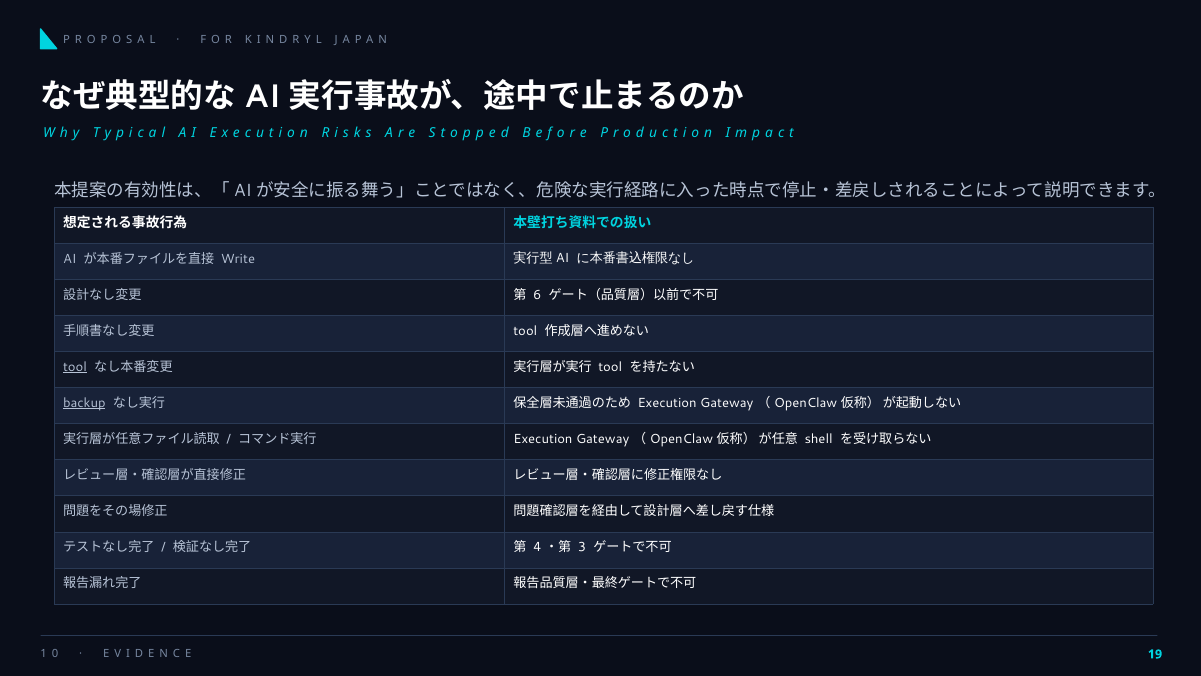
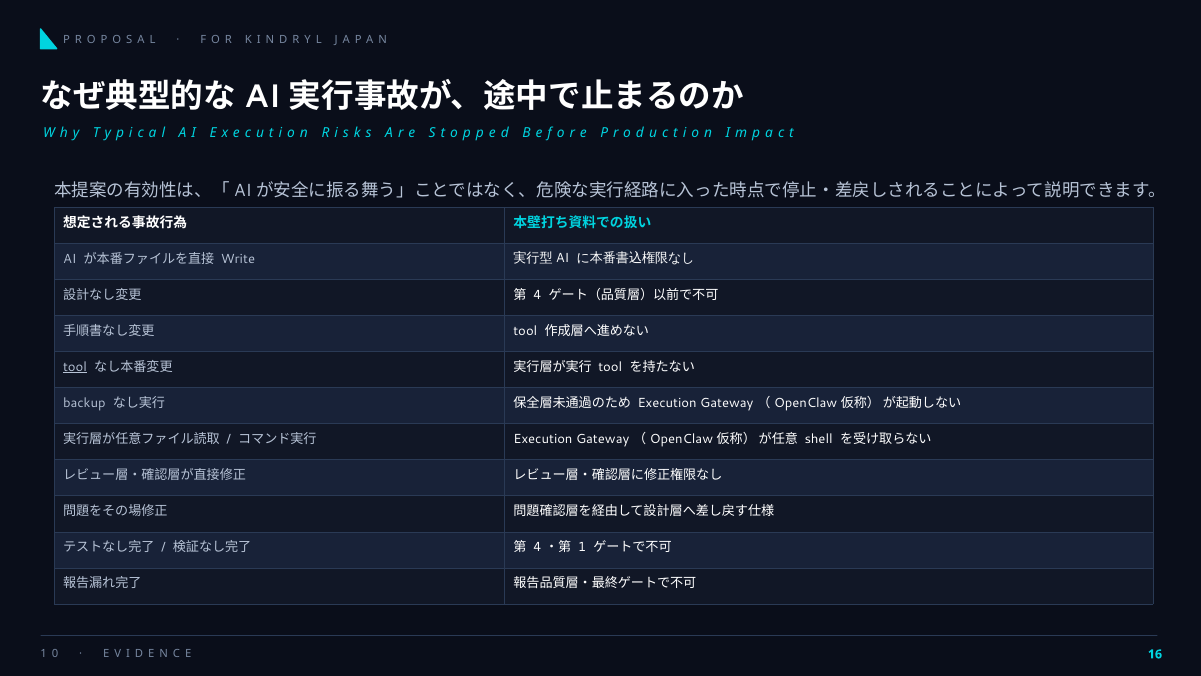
6 at (537, 295): 6 -> 4
backup underline: present -> none
3 at (582, 547): 3 -> 1
19: 19 -> 16
